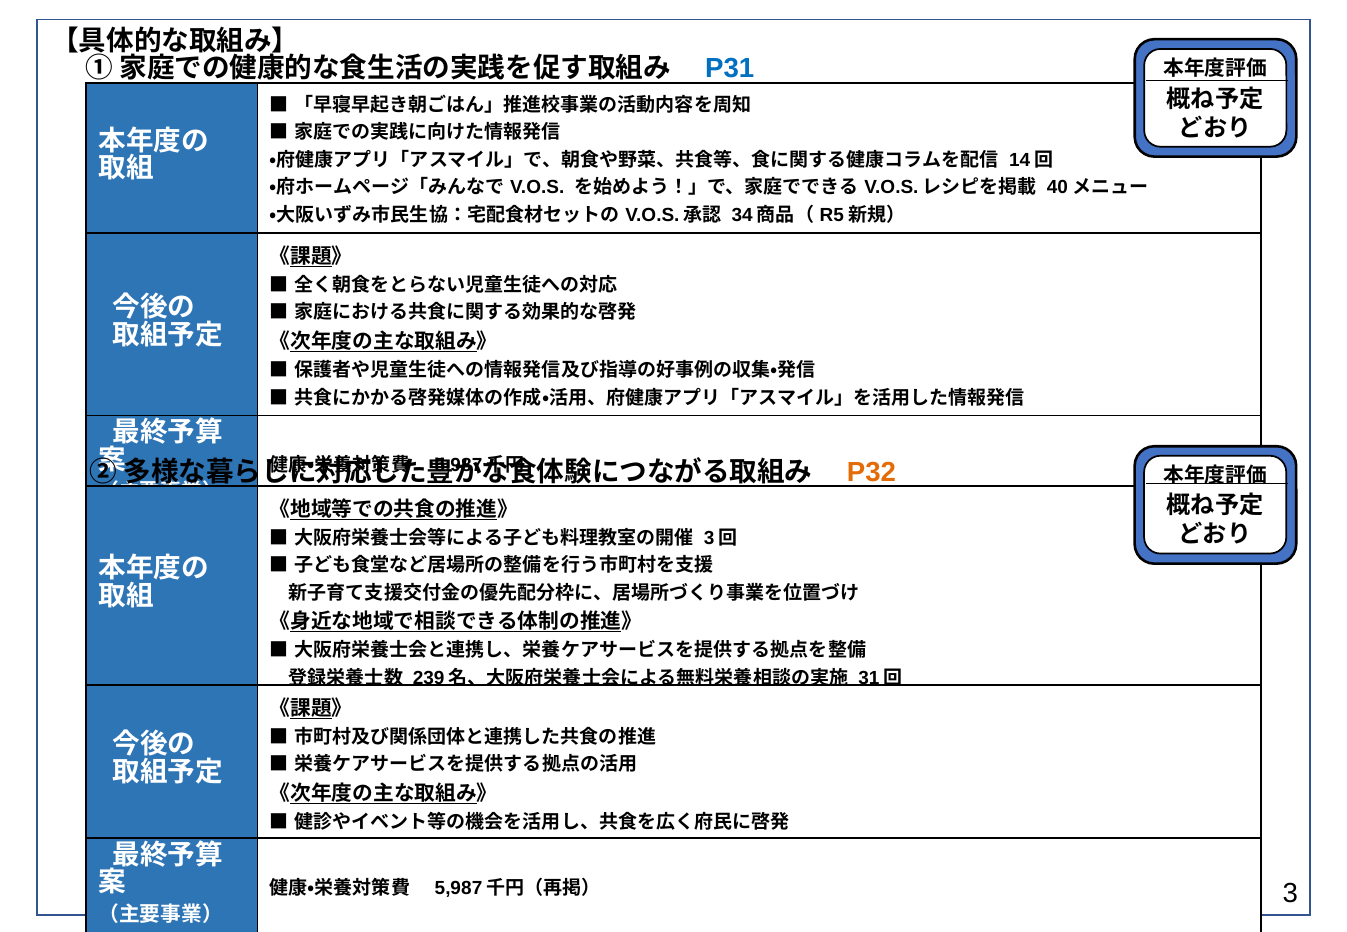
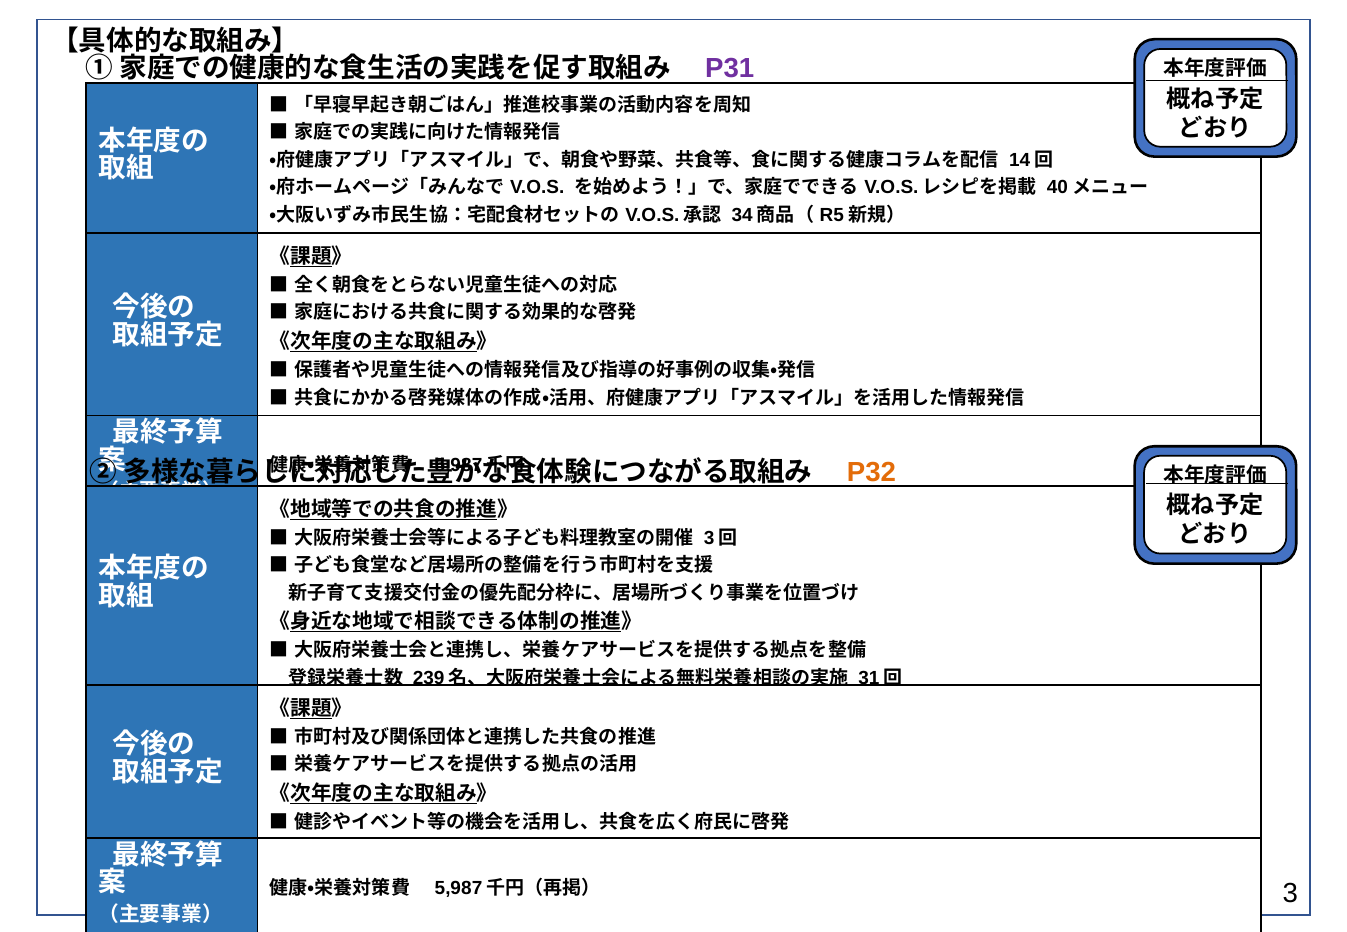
P31 colour: blue -> purple
